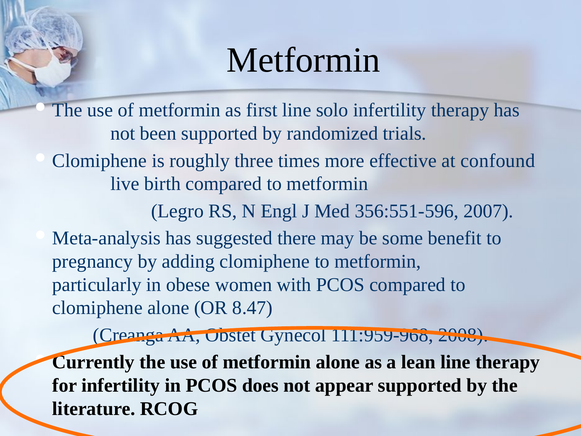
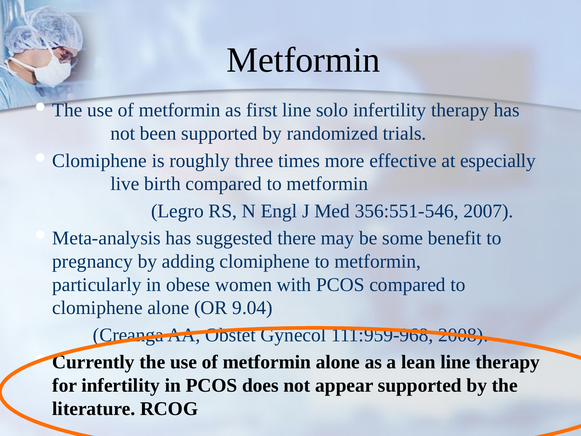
confound: confound -> especially
356:551-596: 356:551-596 -> 356:551-546
8.47: 8.47 -> 9.04
